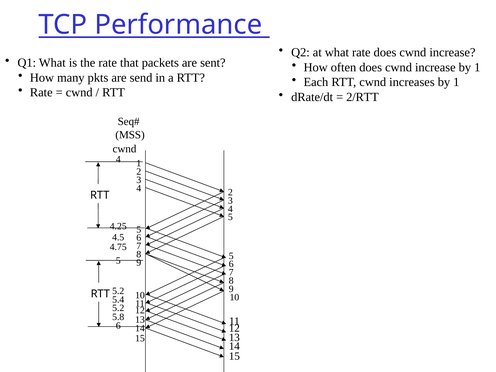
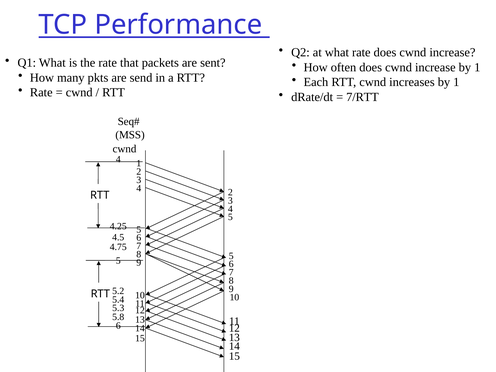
2/RTT: 2/RTT -> 7/RTT
5.2 at (118, 308): 5.2 -> 5.3
